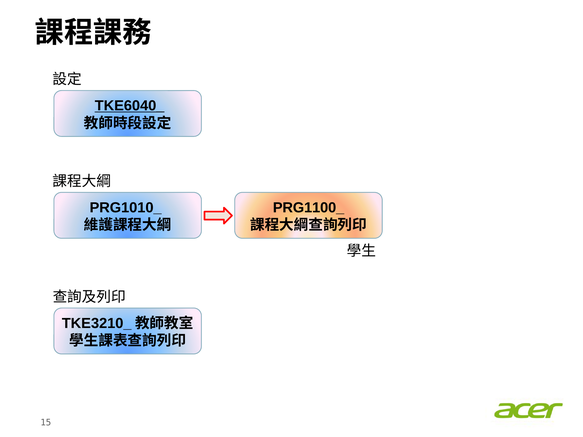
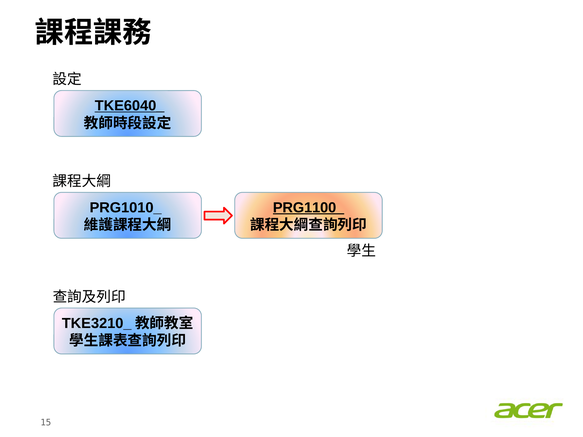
PRG1100_ underline: none -> present
